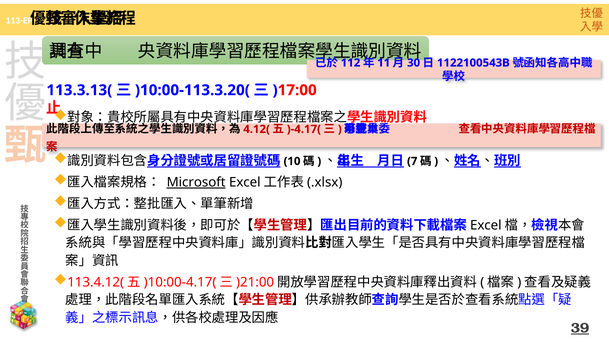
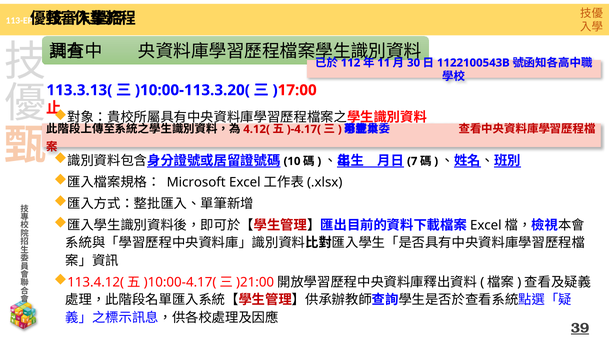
Microsoft underline: present -> none
